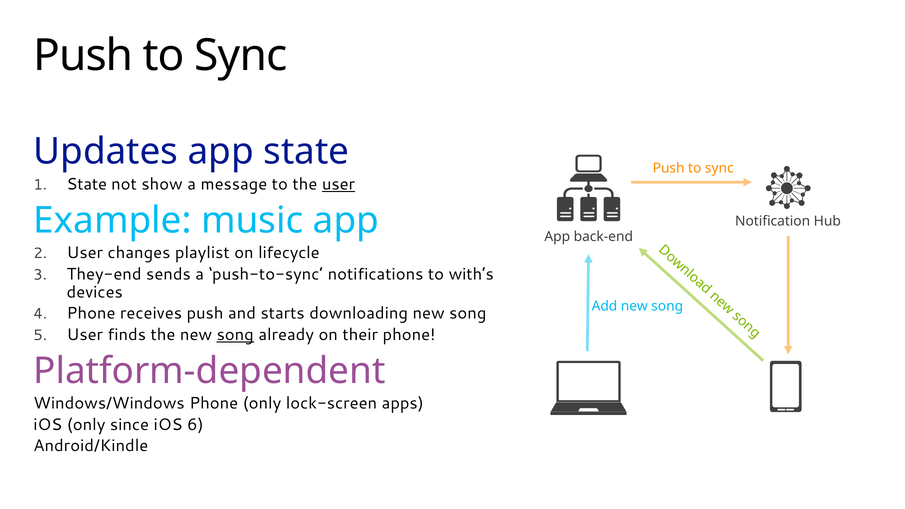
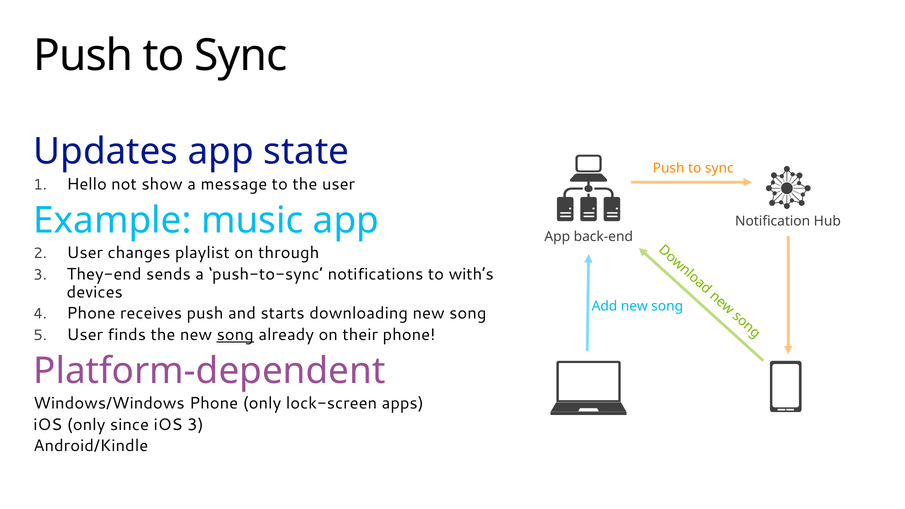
State at (87, 184): State -> Hello
user at (338, 184) underline: present -> none
lifecycle: lifecycle -> through
iOS 6: 6 -> 3
